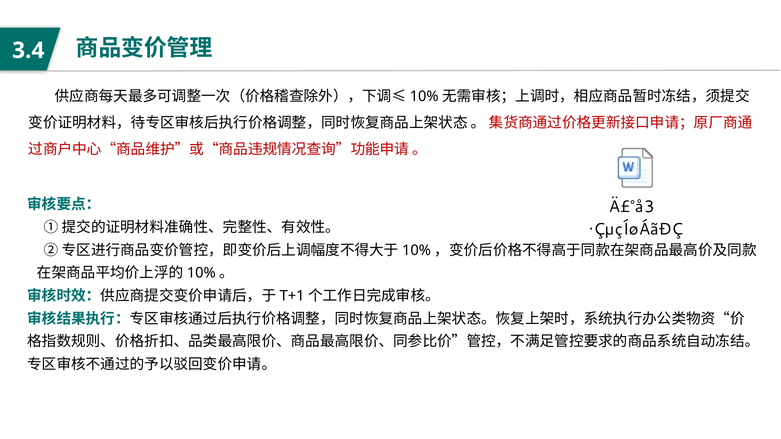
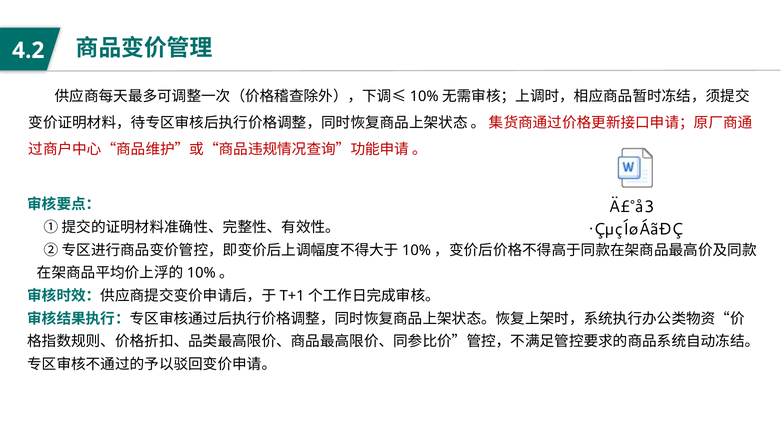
3.4: 3.4 -> 4.2
